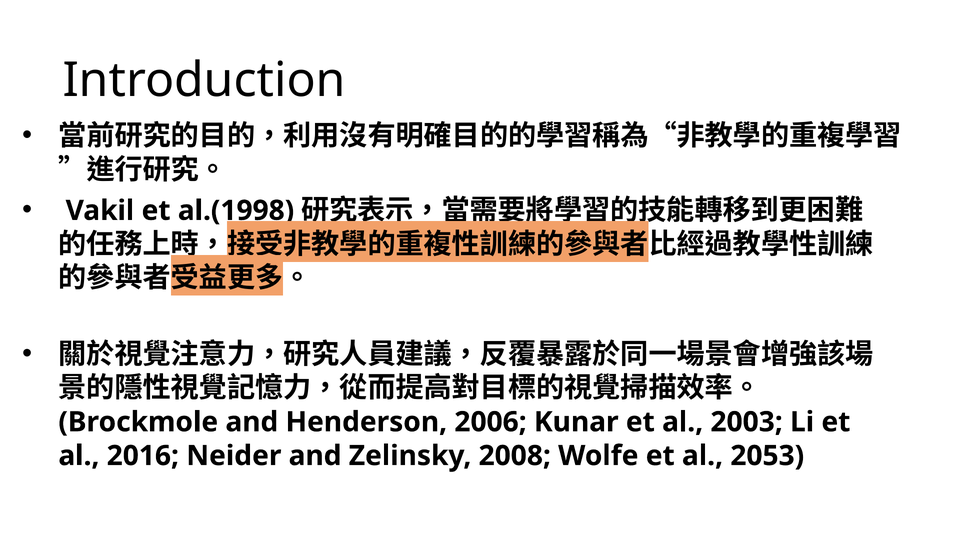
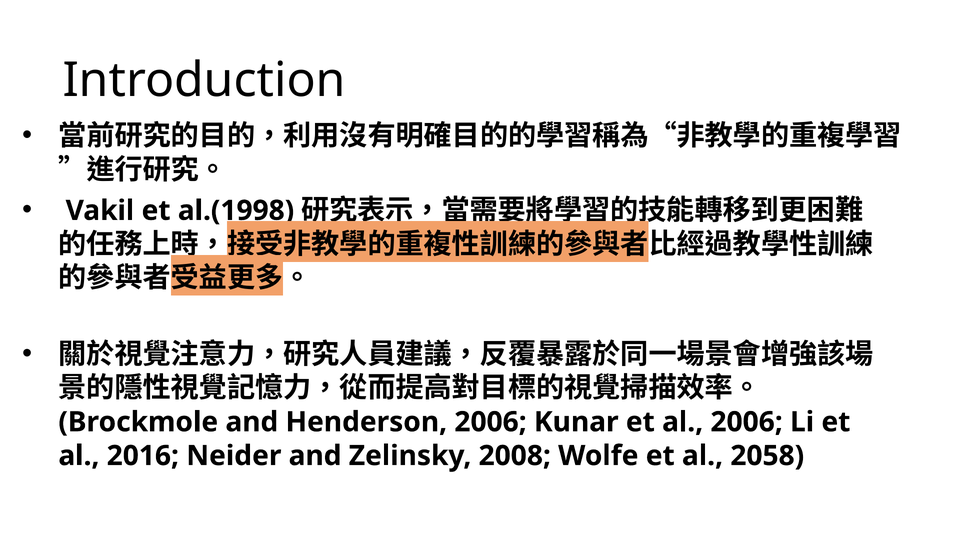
al 2003: 2003 -> 2006
2053: 2053 -> 2058
